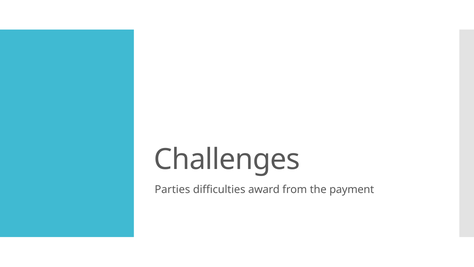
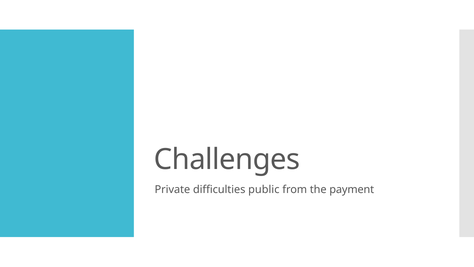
Parties: Parties -> Private
award: award -> public
